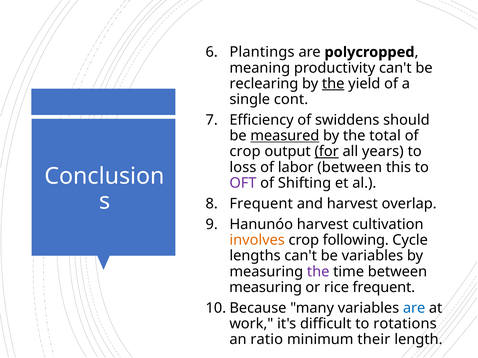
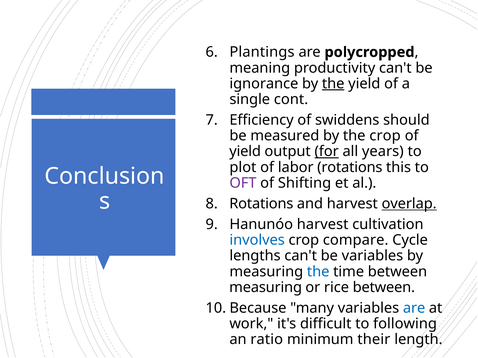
reclearing: reclearing -> ignorance
measured underline: present -> none
the total: total -> crop
crop at (245, 152): crop -> yield
loss: loss -> plot
labor between: between -> rotations
Frequent at (261, 204): Frequent -> Rotations
overlap underline: none -> present
involves colour: orange -> blue
following: following -> compare
the at (318, 272) colour: purple -> blue
rice frequent: frequent -> between
rotations: rotations -> following
